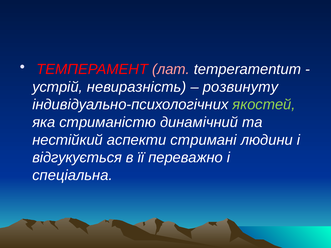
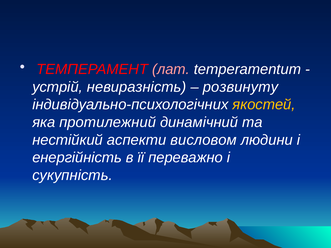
якостей colour: light green -> yellow
стриманістю: стриманістю -> протилежний
стримані: стримані -> висловом
відгукується: відгукується -> енергійність
спеціальна: спеціальна -> сукупність
